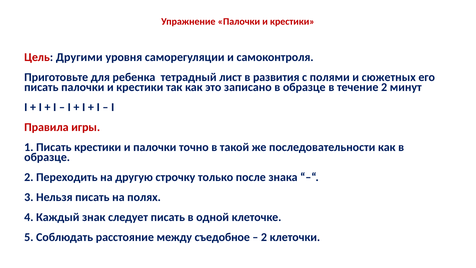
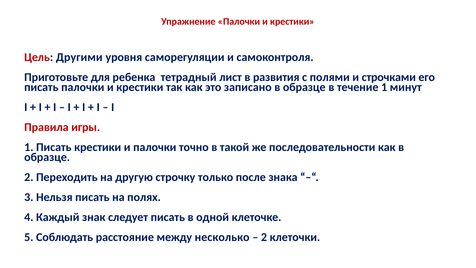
сюжетных: сюжетных -> строчками
течение 2: 2 -> 1
съедобное: съедобное -> несколько
